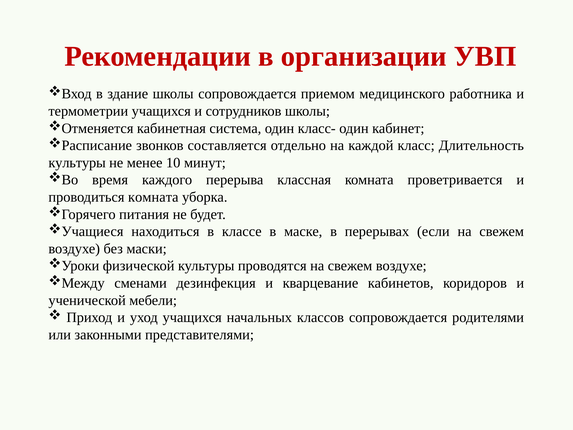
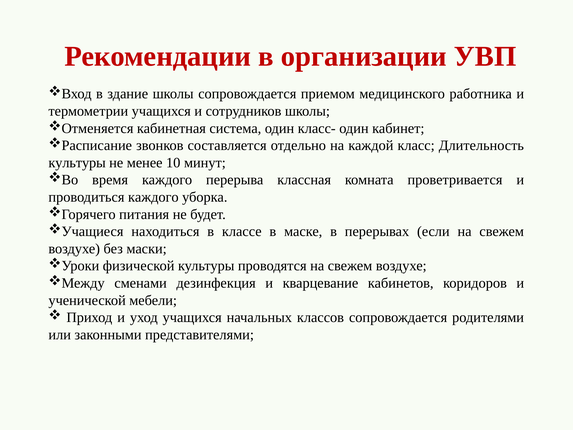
проводиться комната: комната -> каждого
